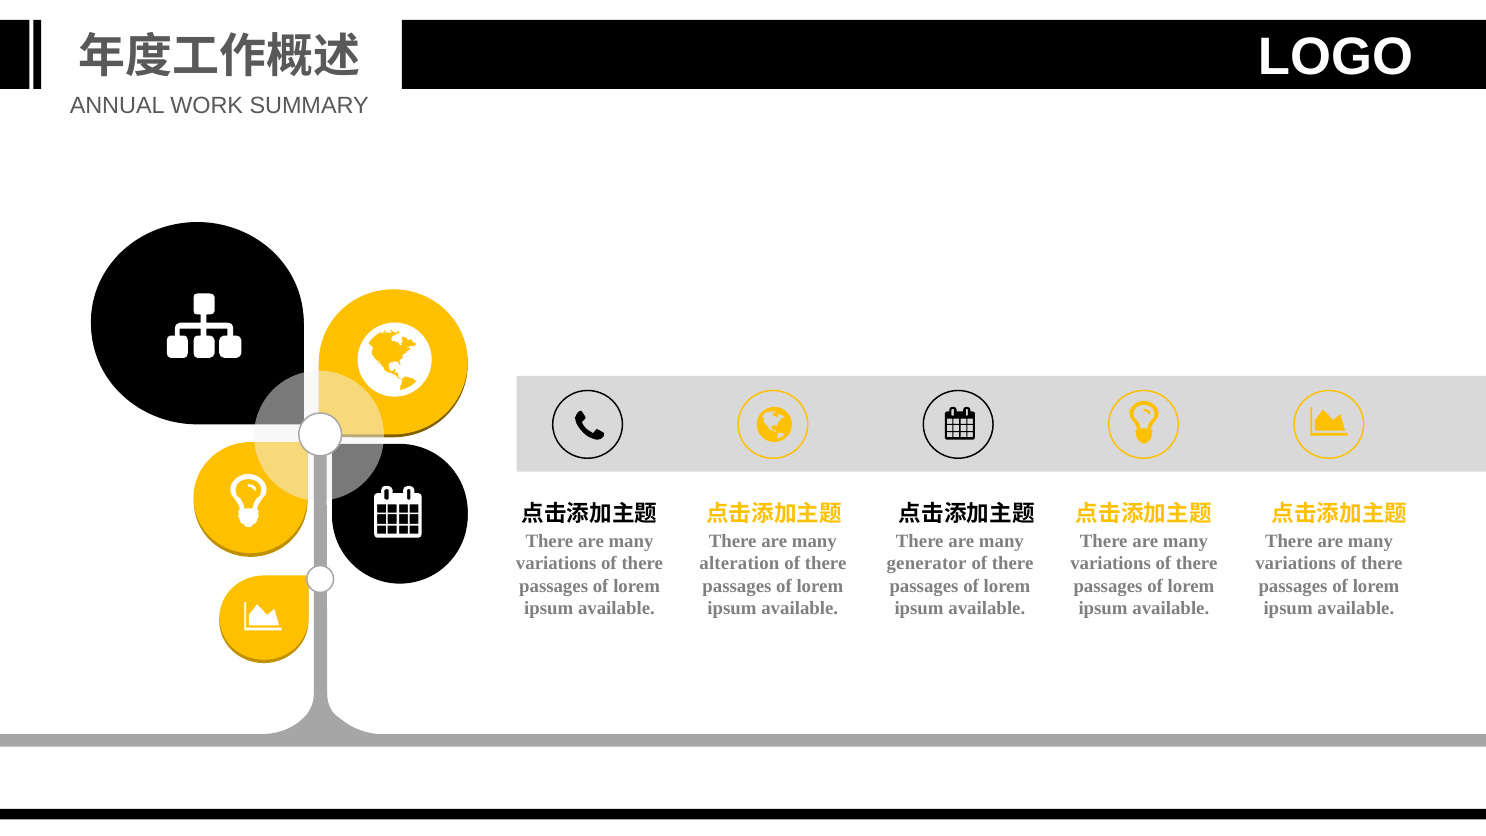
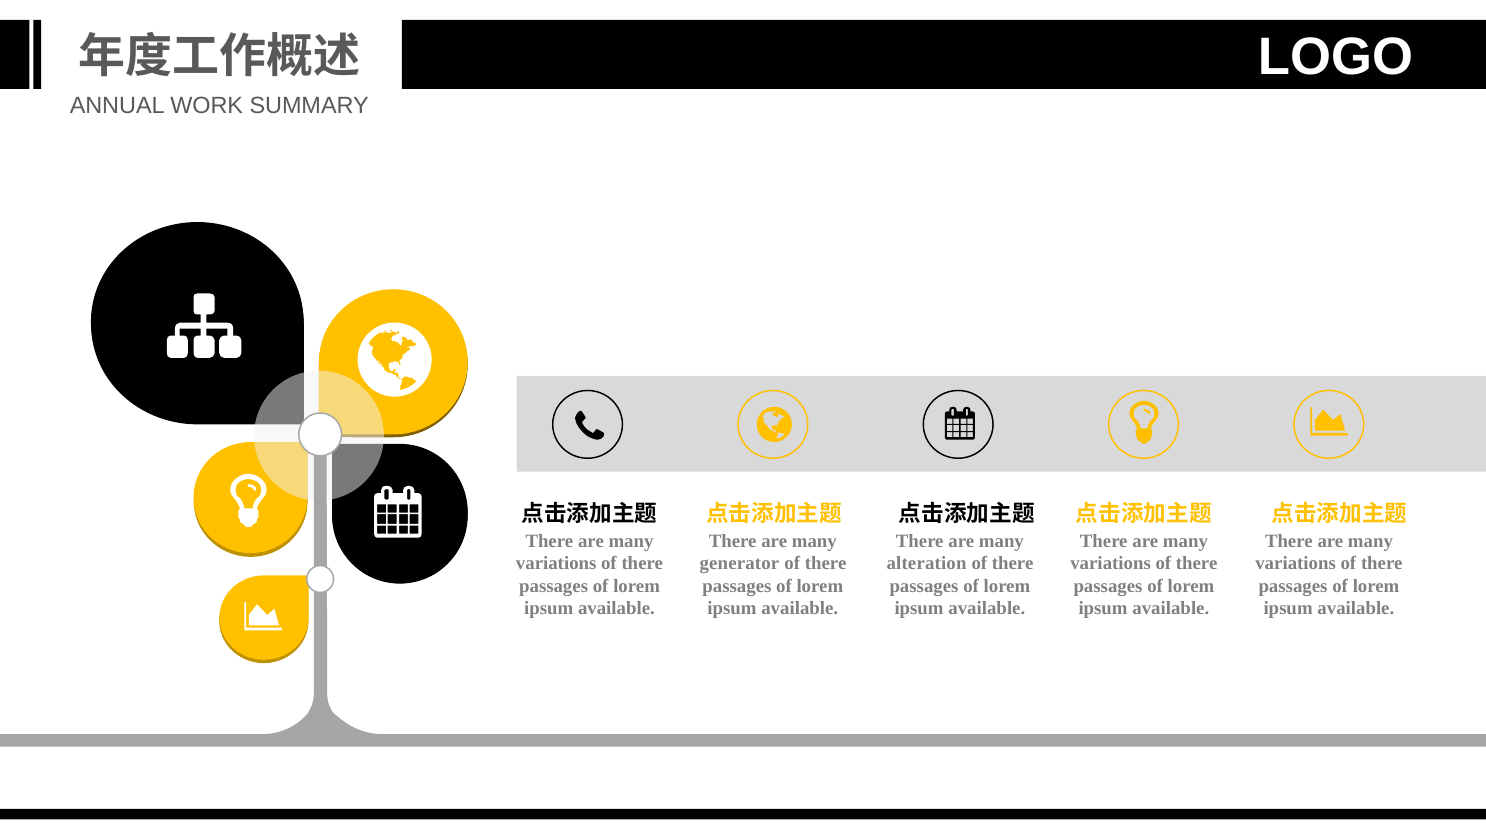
alteration: alteration -> generator
generator: generator -> alteration
